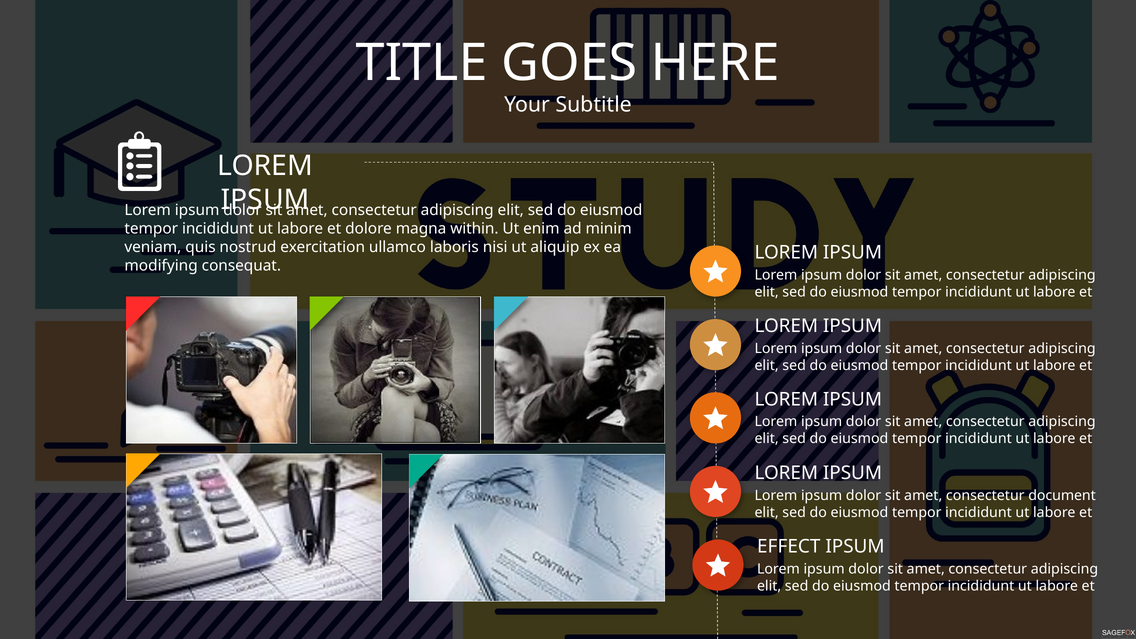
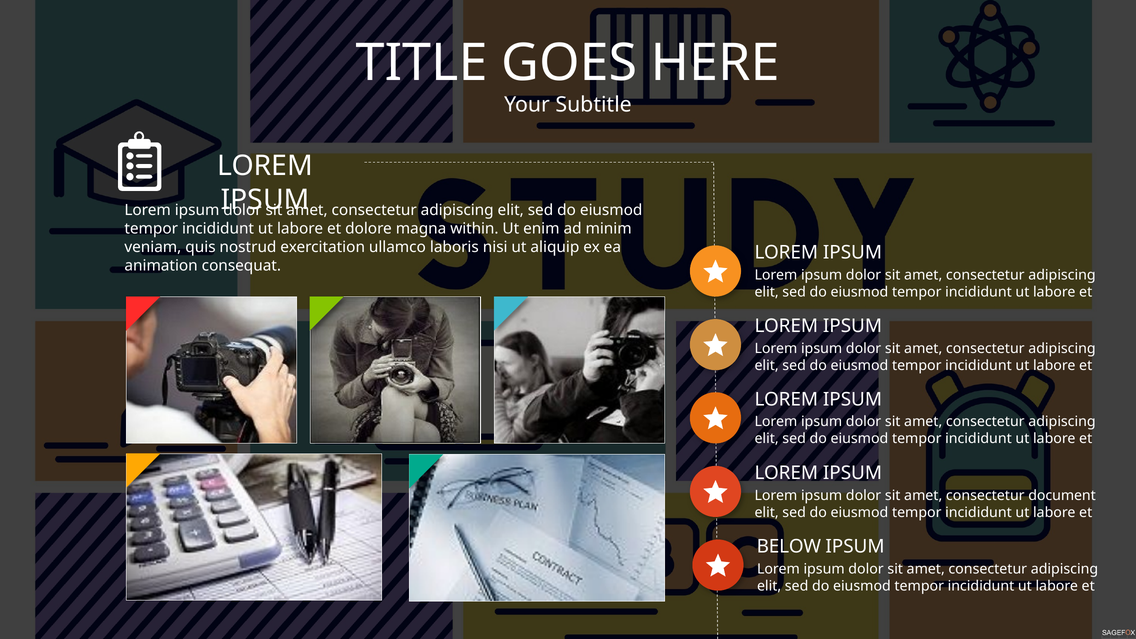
modifying: modifying -> animation
EFFECT: EFFECT -> BELOW
